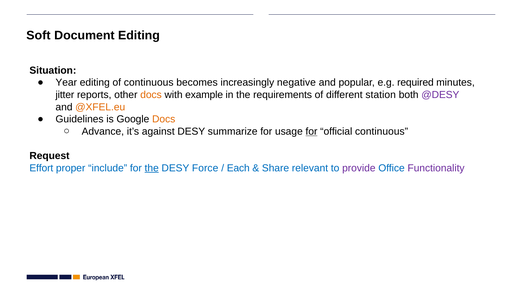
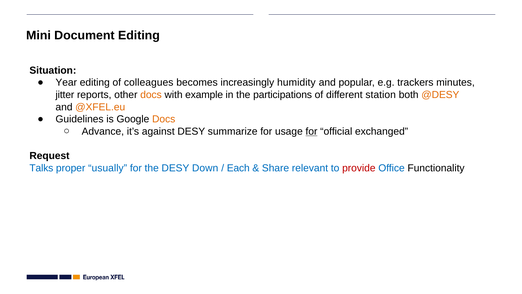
Soft: Soft -> Mini
of continuous: continuous -> colleagues
negative: negative -> humidity
required: required -> trackers
requirements: requirements -> participations
@DESY colour: purple -> orange
official continuous: continuous -> exchanged
Effort: Effort -> Talks
include: include -> usually
the at (152, 168) underline: present -> none
Force: Force -> Down
provide colour: purple -> red
Functionality colour: purple -> black
